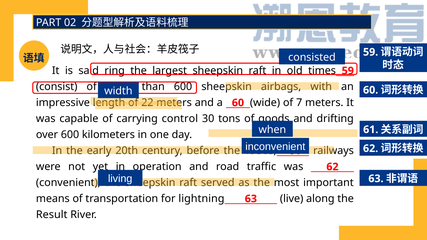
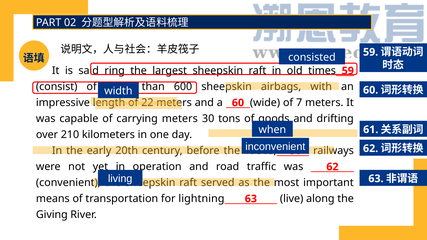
carrying control: control -> meters
over 600: 600 -> 210
Result: Result -> Giving
